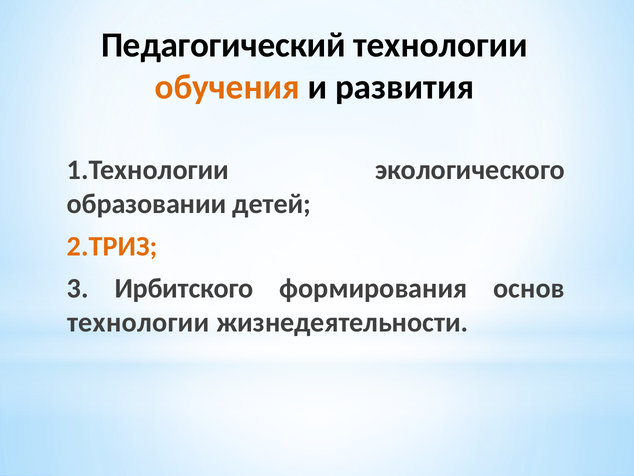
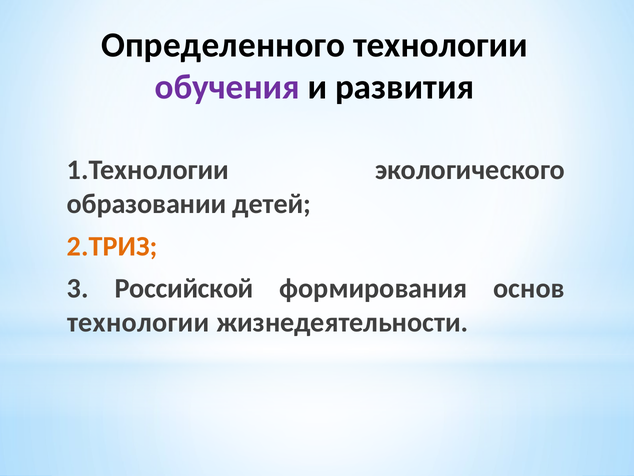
Педагогический: Педагогический -> Определенного
обучения colour: orange -> purple
Ирбитского: Ирбитского -> Российской
